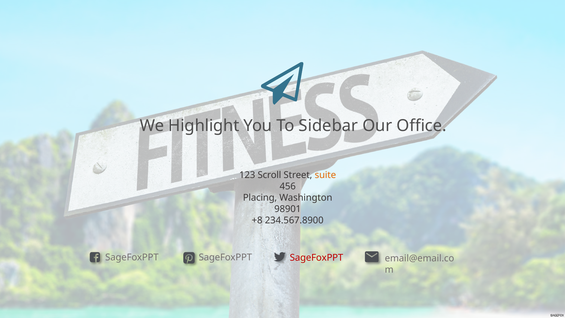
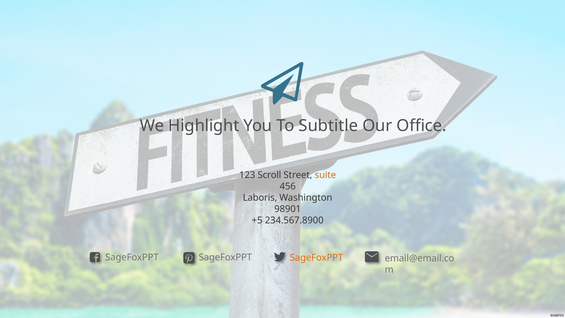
Sidebar: Sidebar -> Subtitle
Placing: Placing -> Laboris
+8: +8 -> +5
SageFoxPPT at (317, 258) colour: red -> orange
